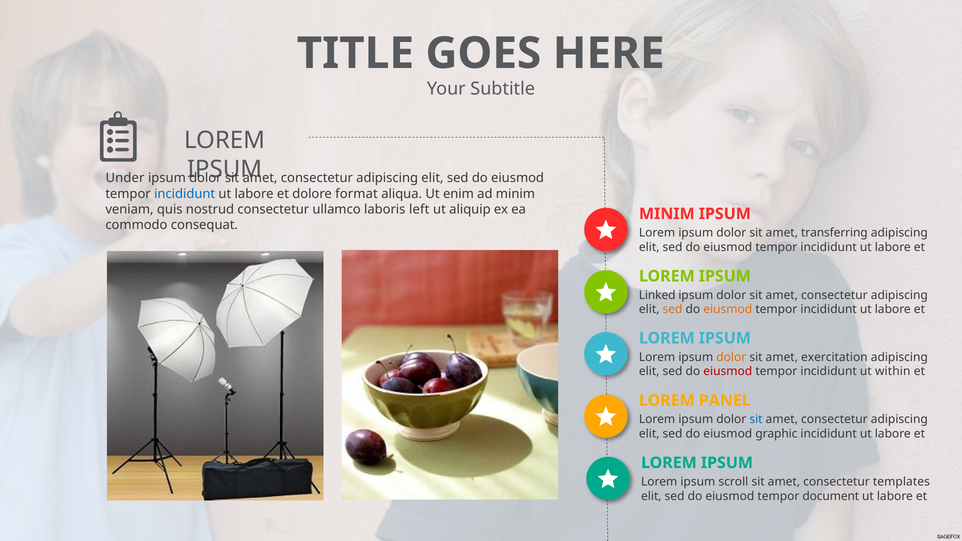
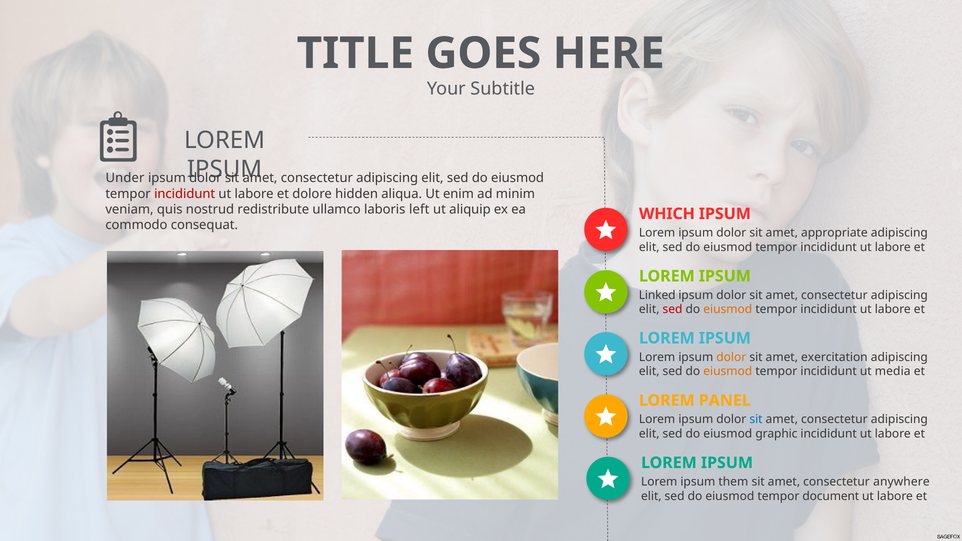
incididunt at (185, 194) colour: blue -> red
format: format -> hidden
nostrud consectetur: consectetur -> redistribute
MINIM at (667, 214): MINIM -> WHICH
transferring: transferring -> appropriate
sed at (672, 310) colour: orange -> red
eiusmod at (728, 372) colour: red -> orange
within: within -> media
scroll: scroll -> them
templates: templates -> anywhere
